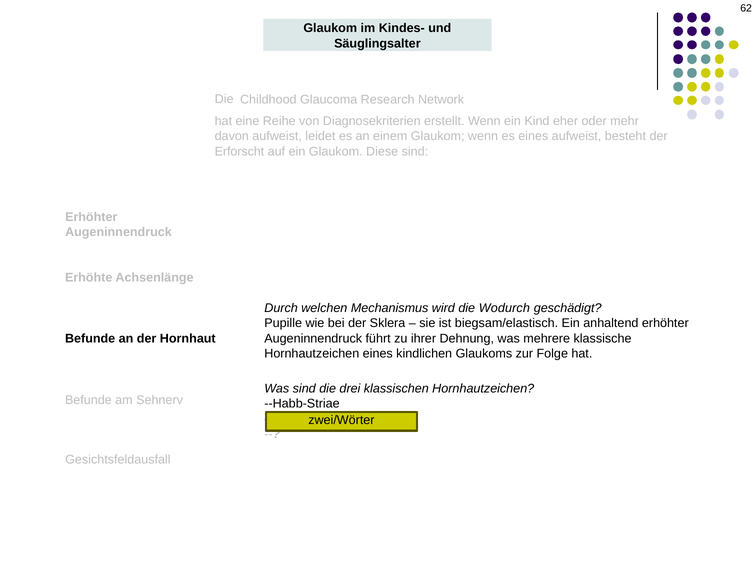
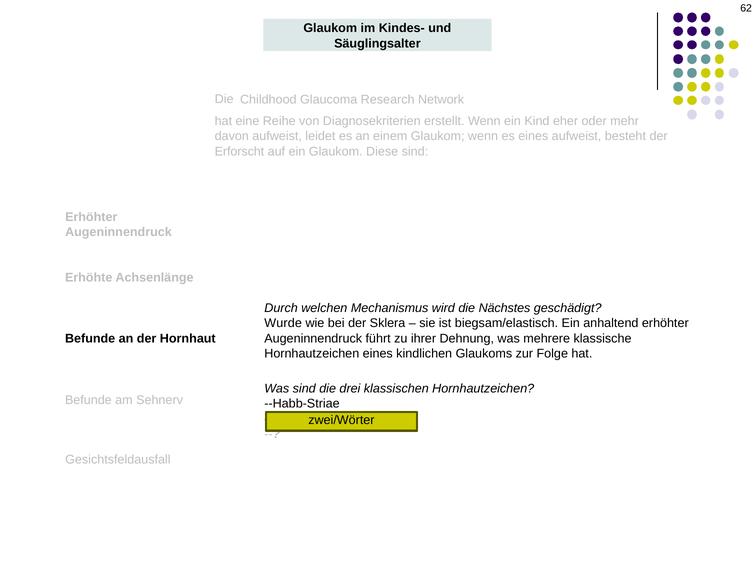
Wodurch: Wodurch -> Nächstes
Pupille: Pupille -> Wurde
